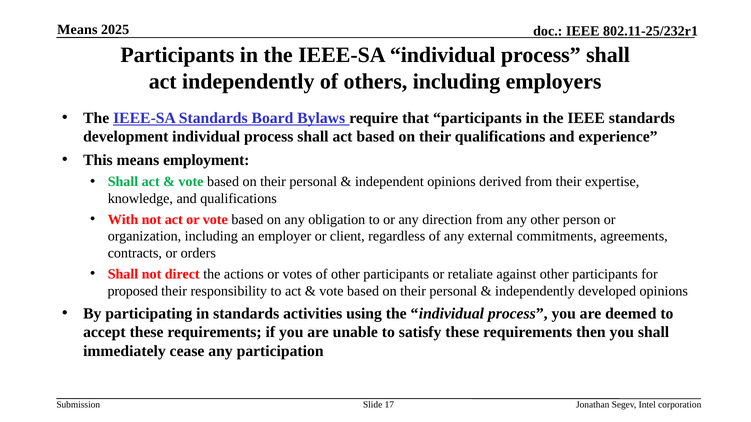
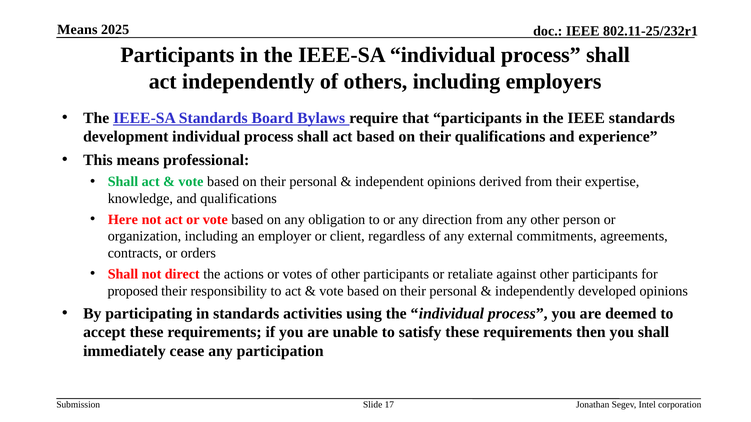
employment: employment -> professional
With: With -> Here
